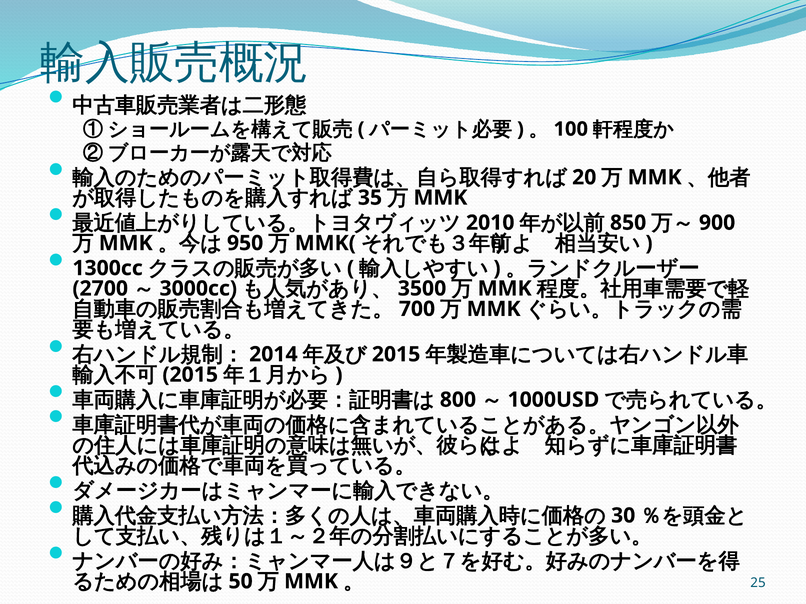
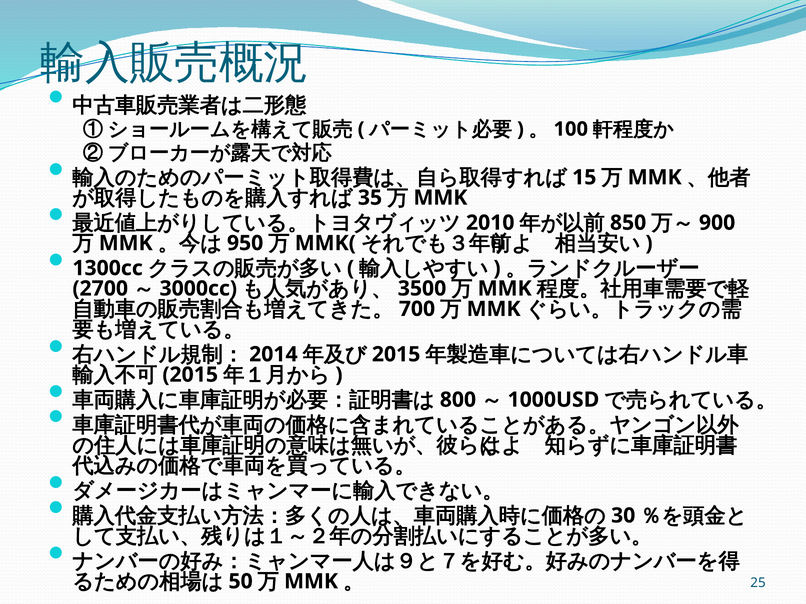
20: 20 -> 15
